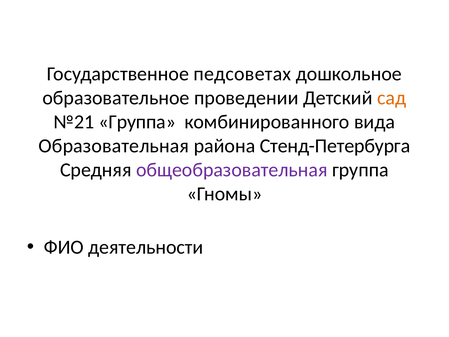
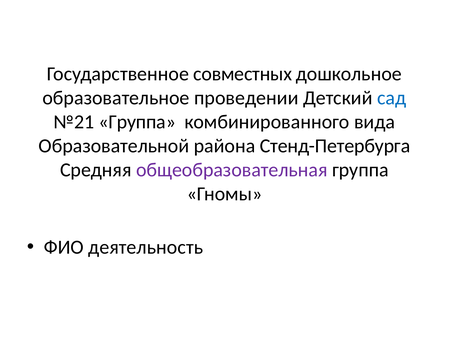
педсоветах: педсоветах -> совместных
сад colour: orange -> blue
Образовательная: Образовательная -> Образовательной
деятельности: деятельности -> деятельность
